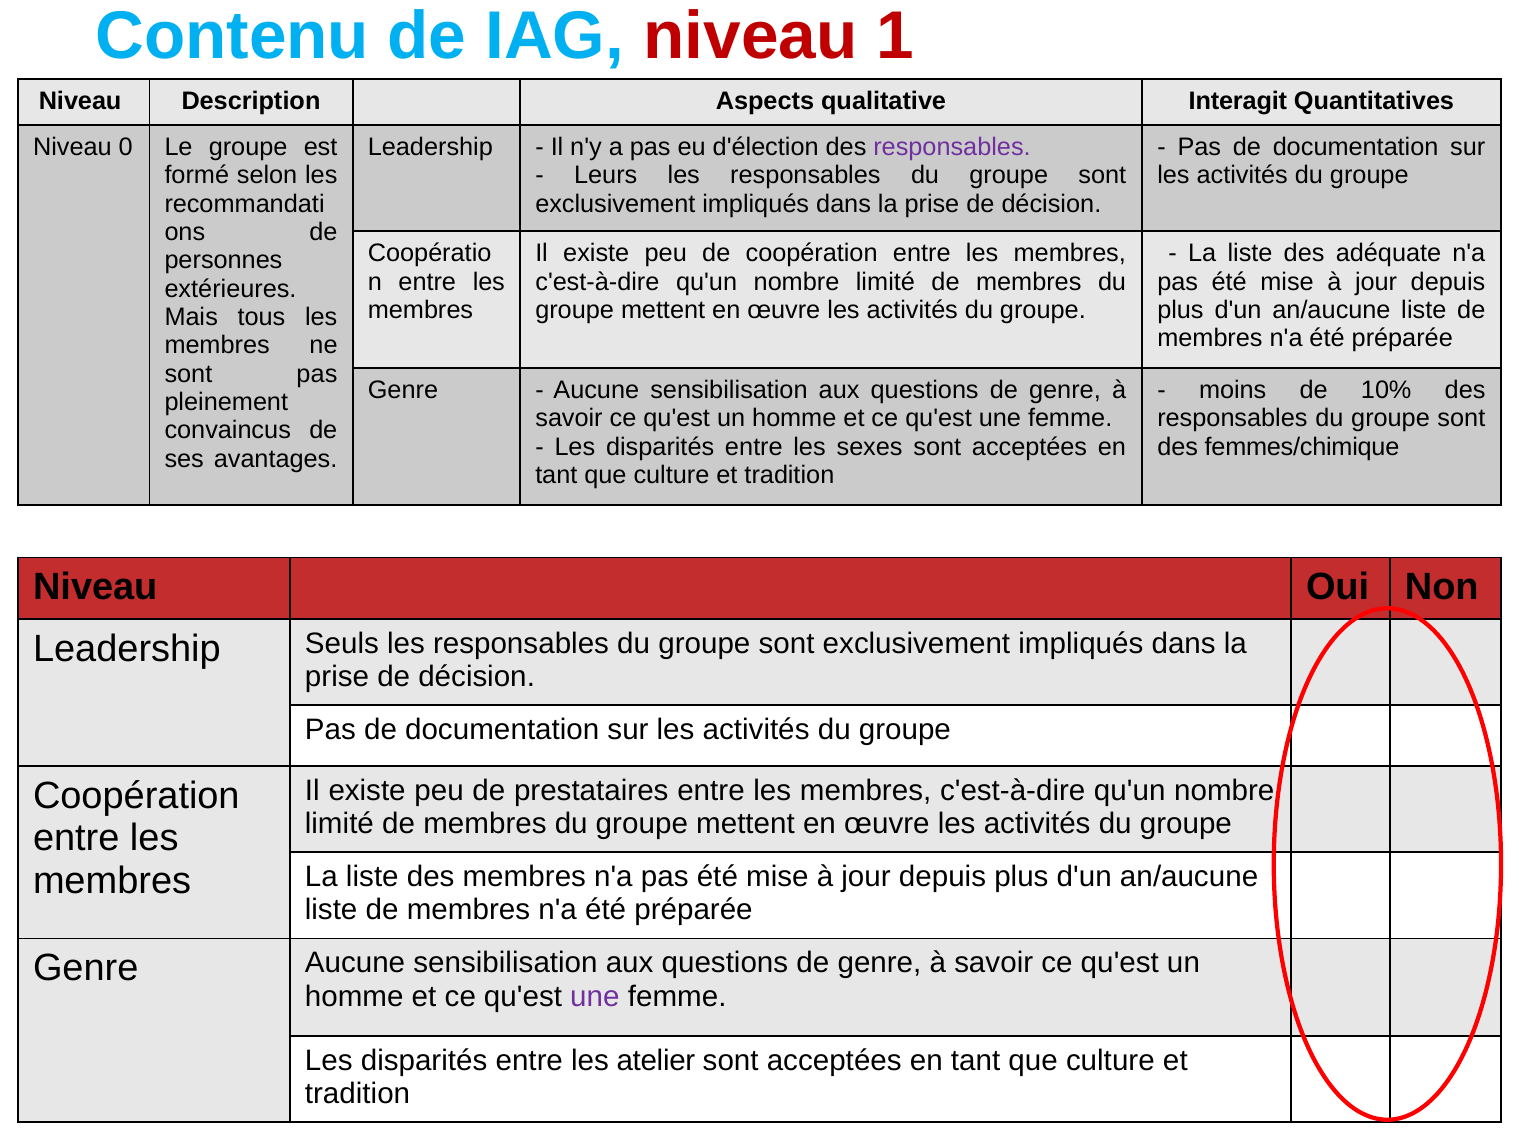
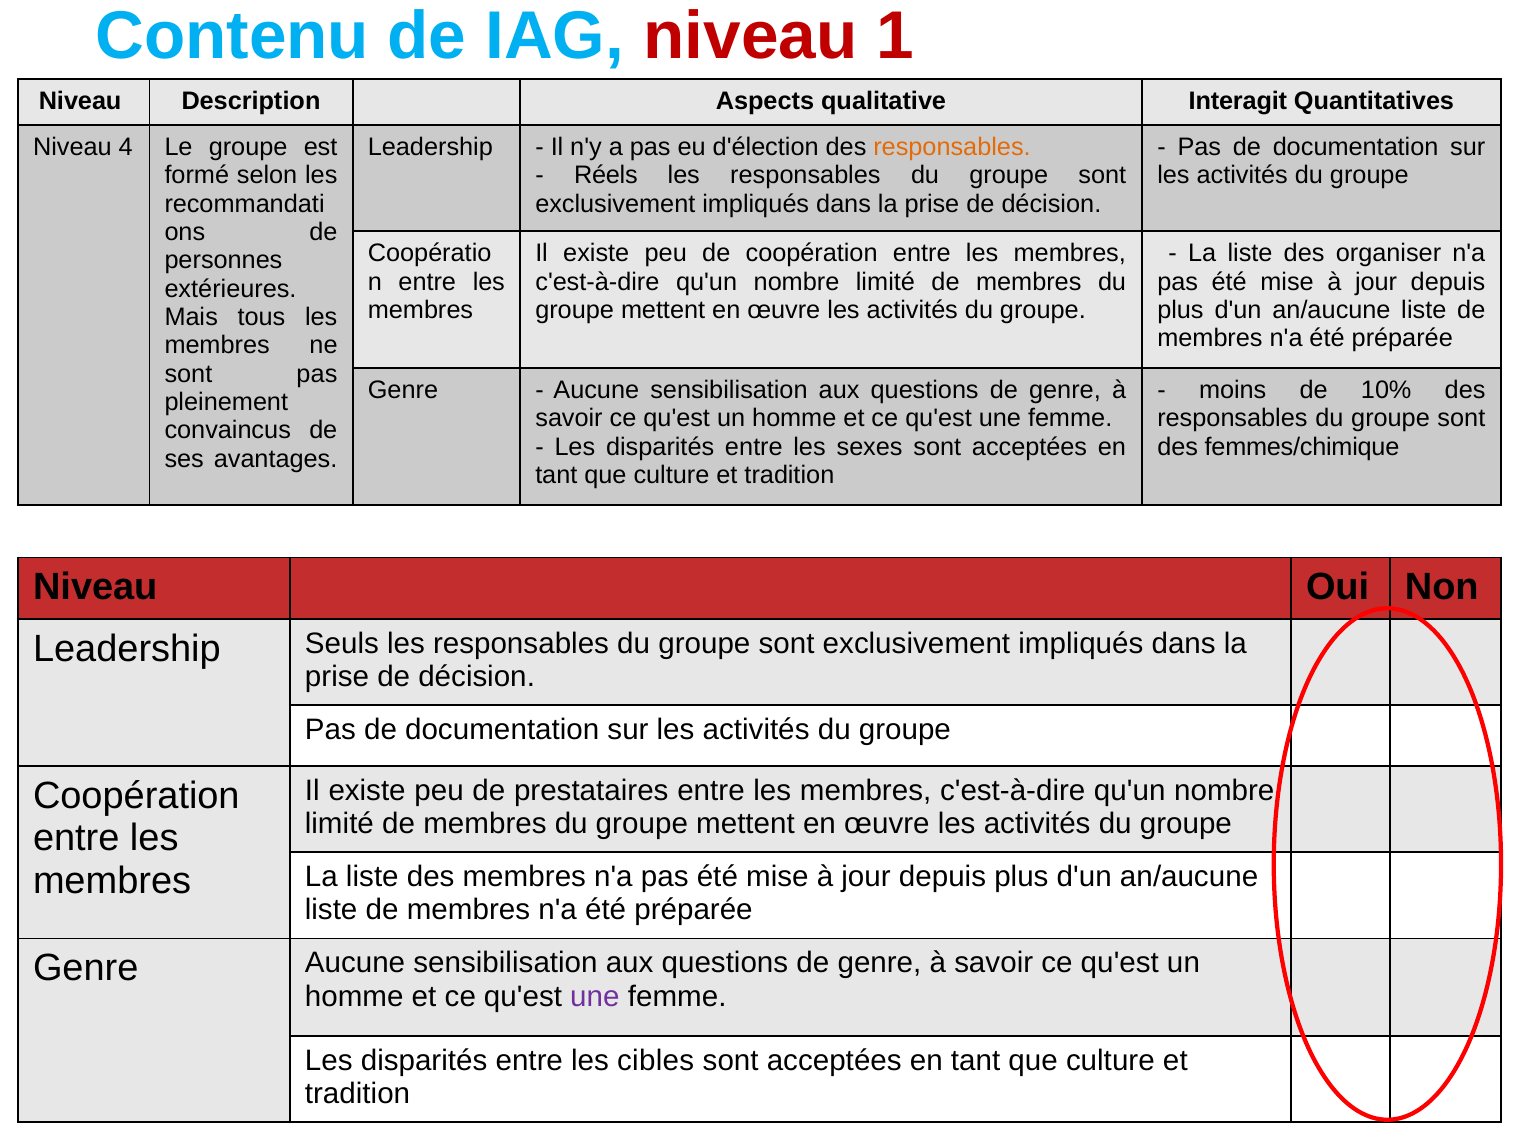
0: 0 -> 4
responsables at (952, 147) colour: purple -> orange
Leurs: Leurs -> Réels
adéquate: adéquate -> organiser
atelier: atelier -> cibles
